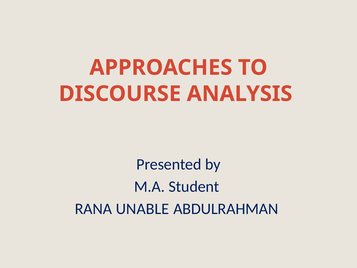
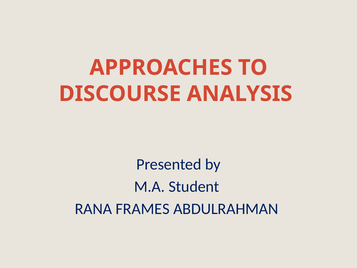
UNABLE: UNABLE -> FRAMES
